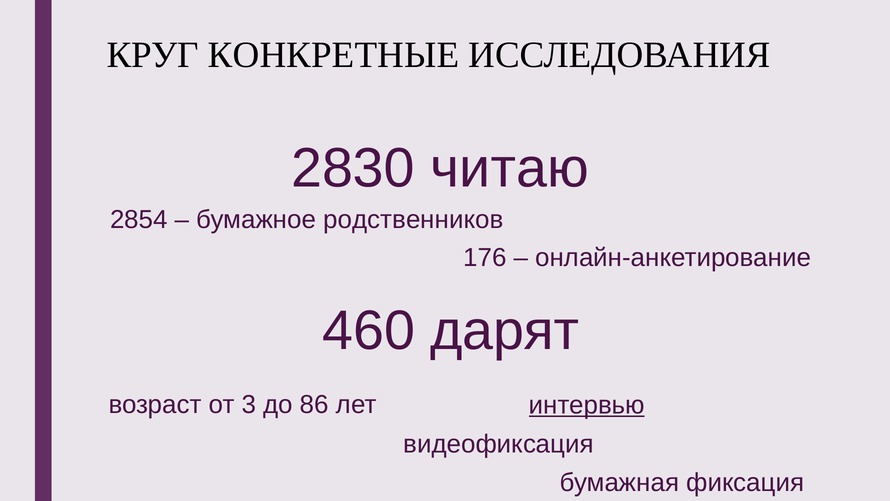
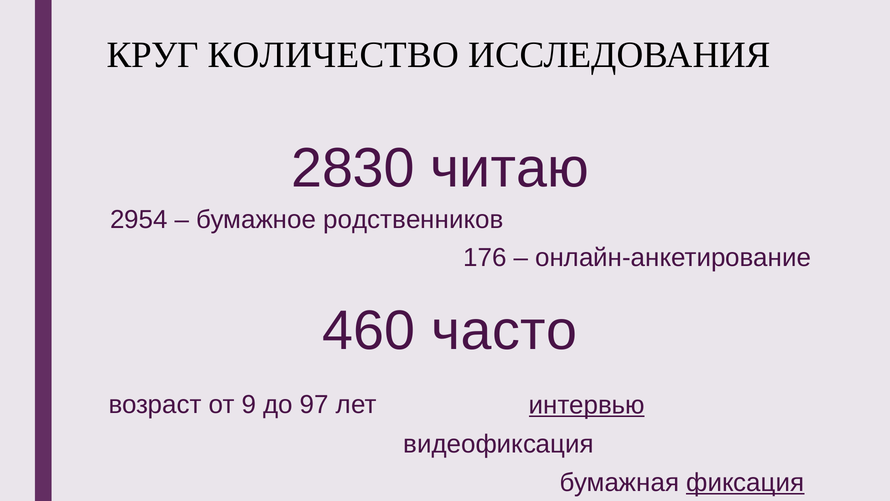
КОНКРЕТНЫЕ: КОНКРЕТНЫЕ -> КОЛИЧЕСТВО
2854: 2854 -> 2954
дарят: дарят -> часто
3: 3 -> 9
86: 86 -> 97
фиксация underline: none -> present
